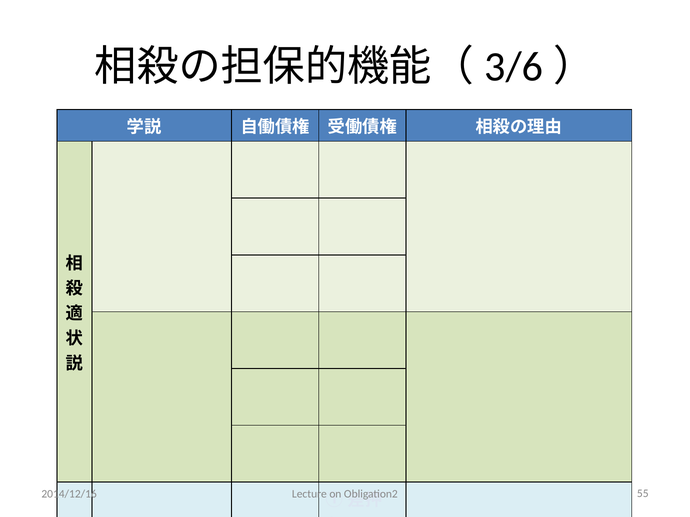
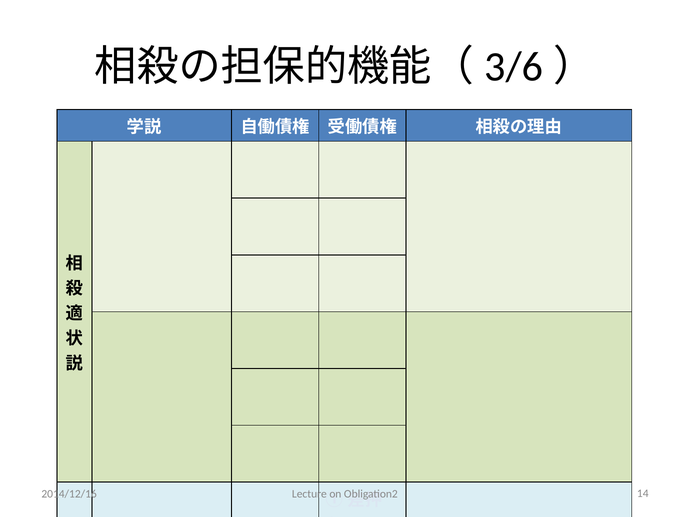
55: 55 -> 14
